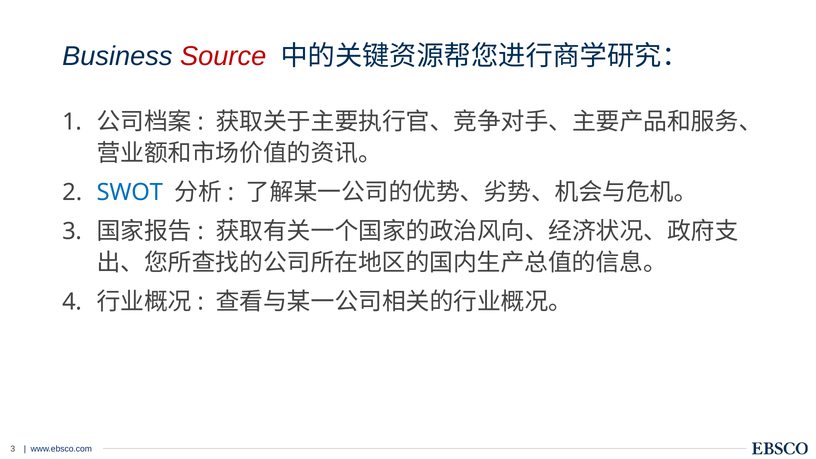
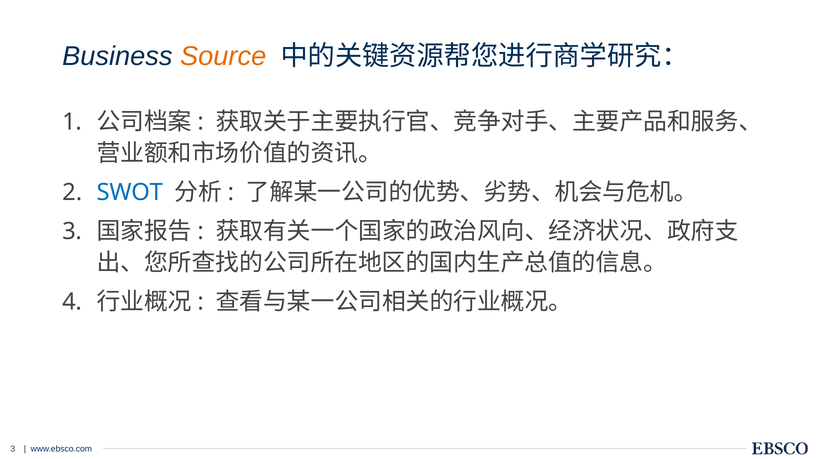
Source colour: red -> orange
